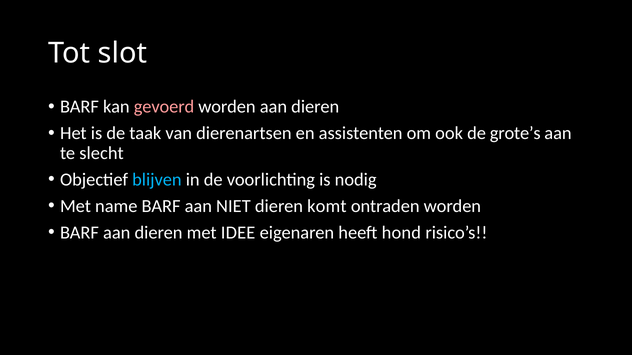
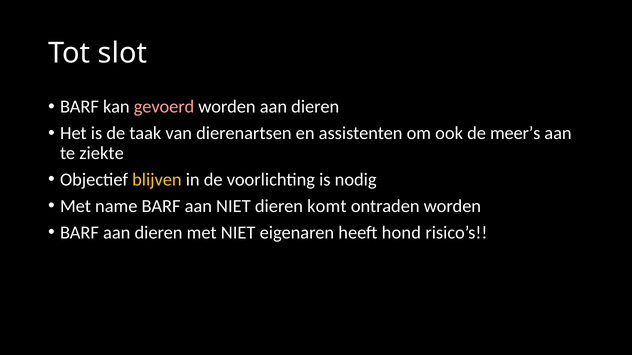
grote’s: grote’s -> meer’s
slecht: slecht -> ziekte
blijven colour: light blue -> yellow
met IDEE: IDEE -> NIET
